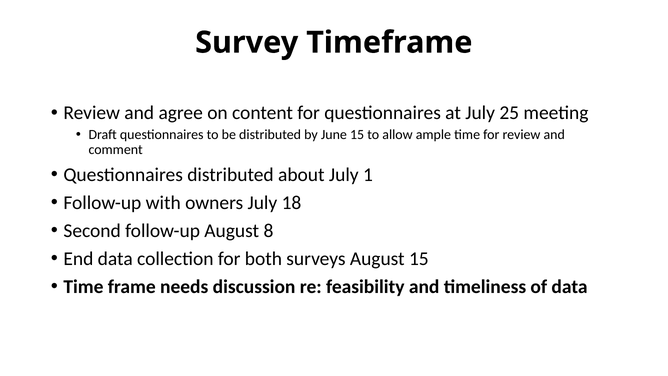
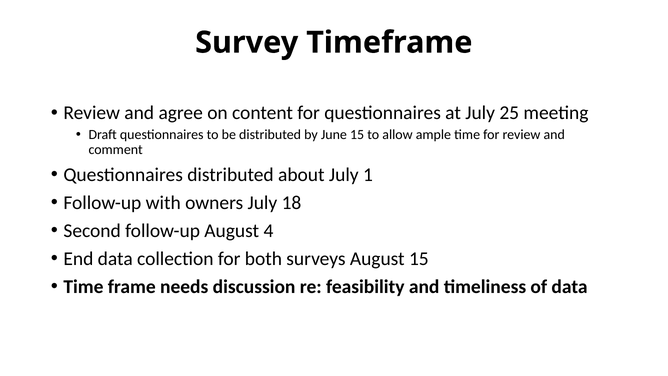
8: 8 -> 4
